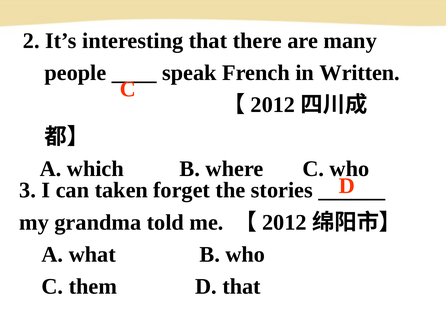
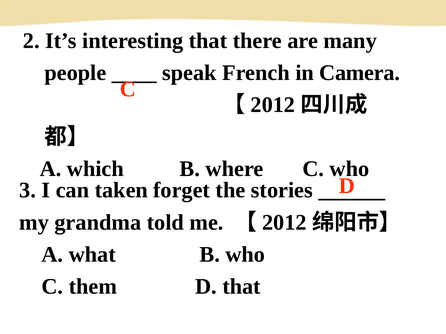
Written: Written -> Camera
